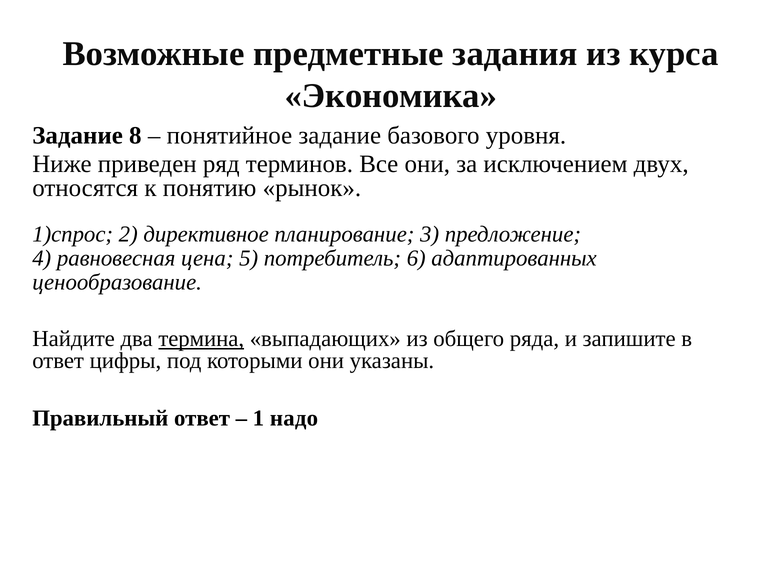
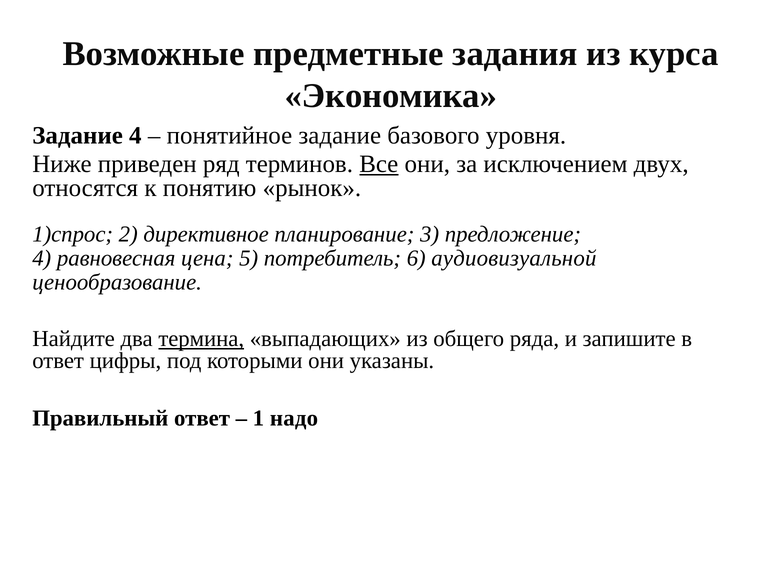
Задание 8: 8 -> 4
Все underline: none -> present
адаптированных: адаптированных -> аудиовизуальной
